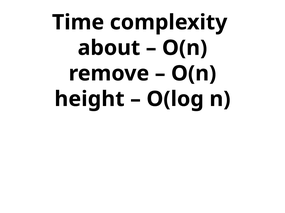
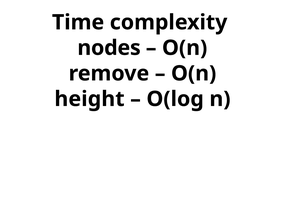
about: about -> nodes
